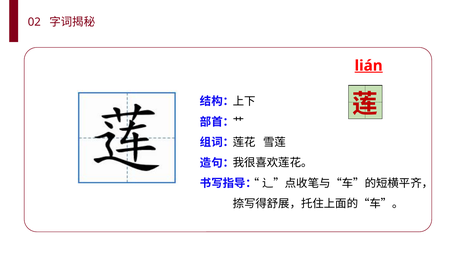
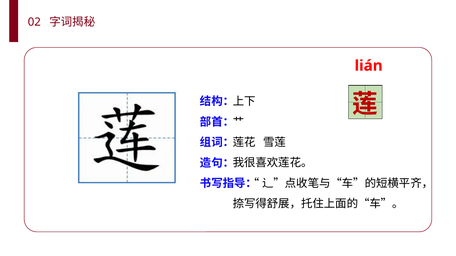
lián underline: present -> none
